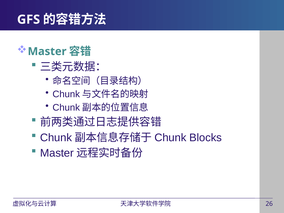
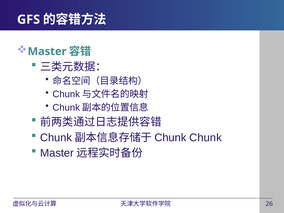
Blocks at (206, 138): Blocks -> Chunk
